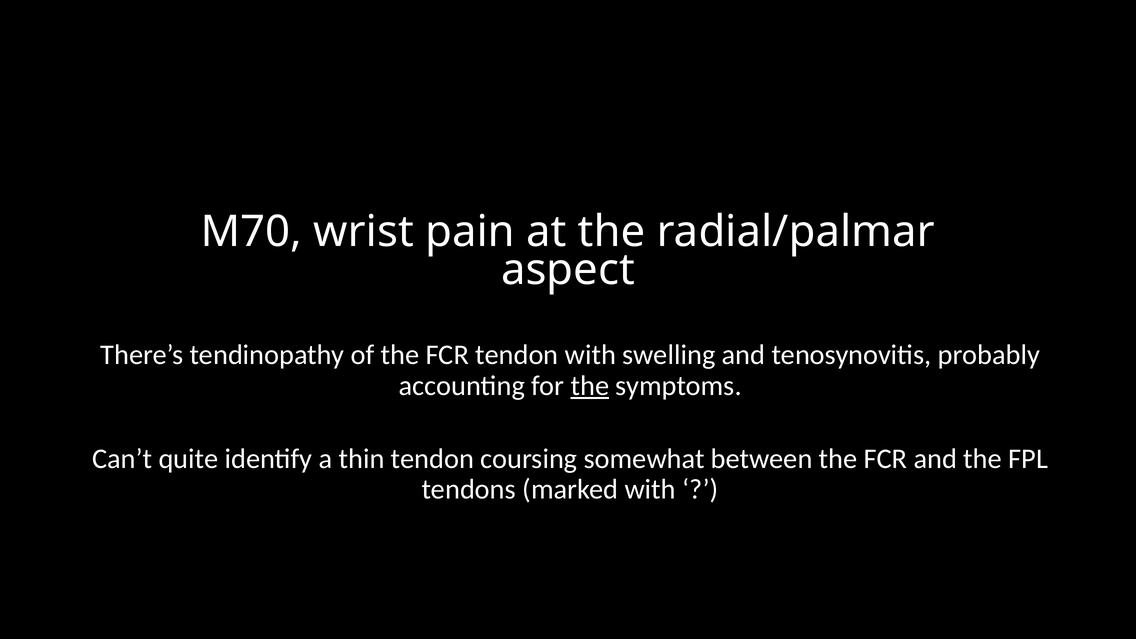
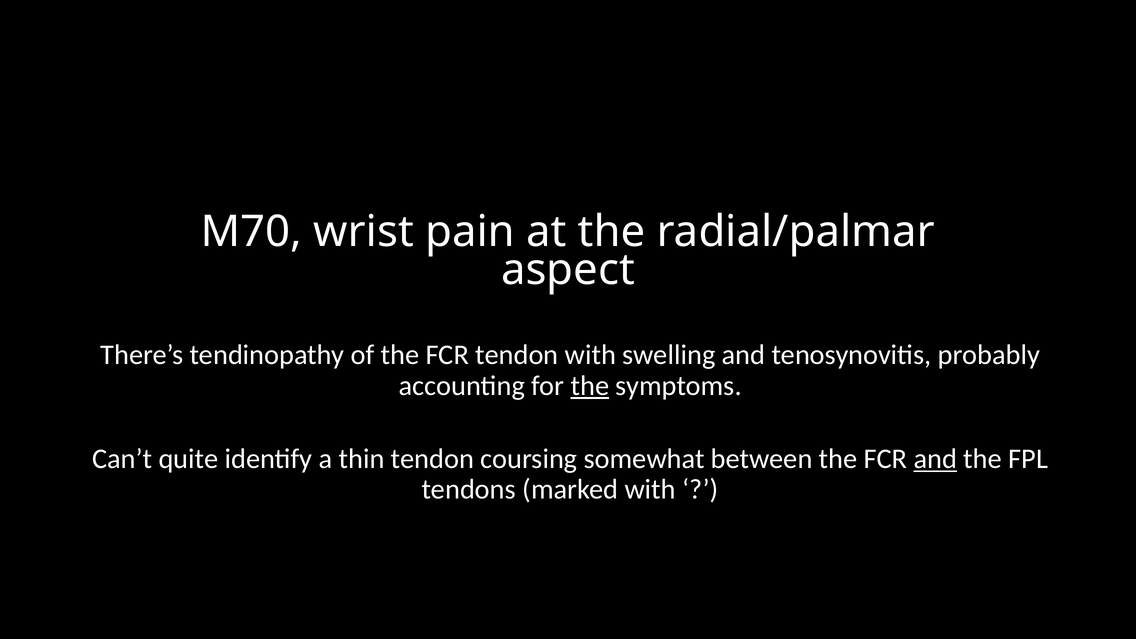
and at (935, 459) underline: none -> present
